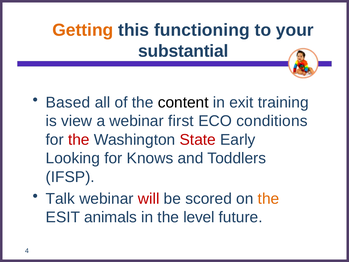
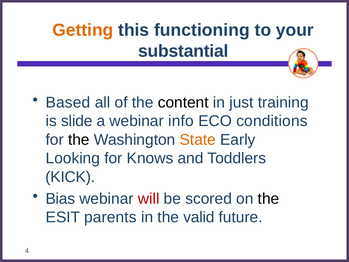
exit: exit -> just
view: view -> slide
first: first -> info
the at (79, 140) colour: red -> black
State colour: red -> orange
IFSP: IFSP -> KICK
Talk: Talk -> Bias
the at (269, 198) colour: orange -> black
animals: animals -> parents
level: level -> valid
